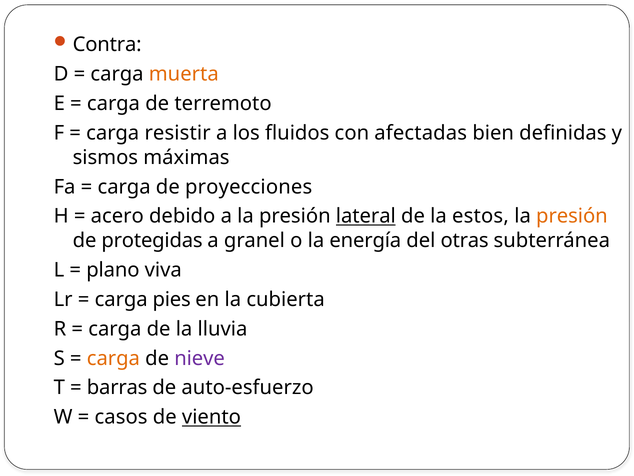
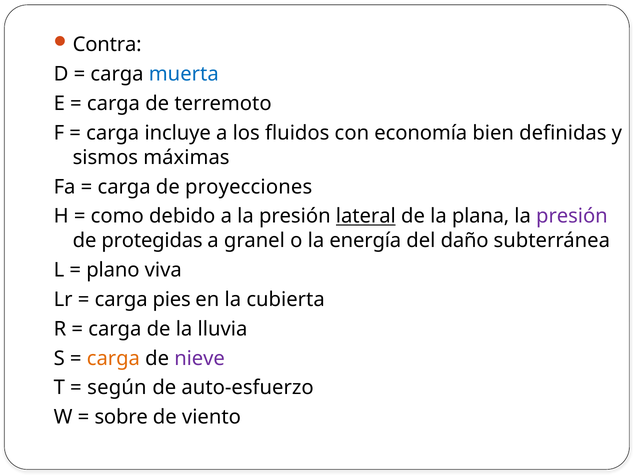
muerta colour: orange -> blue
resistir: resistir -> incluye
afectadas: afectadas -> economía
acero: acero -> como
estos: estos -> plana
presión at (572, 216) colour: orange -> purple
otras: otras -> daño
barras: barras -> según
casos: casos -> sobre
viento underline: present -> none
